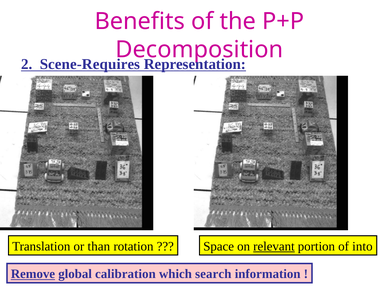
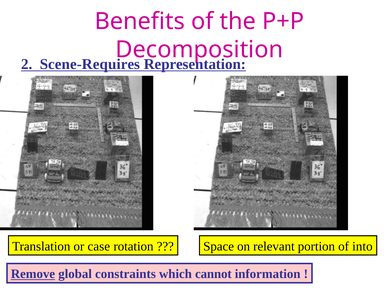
than: than -> case
relevant underline: present -> none
calibration: calibration -> constraints
search: search -> cannot
